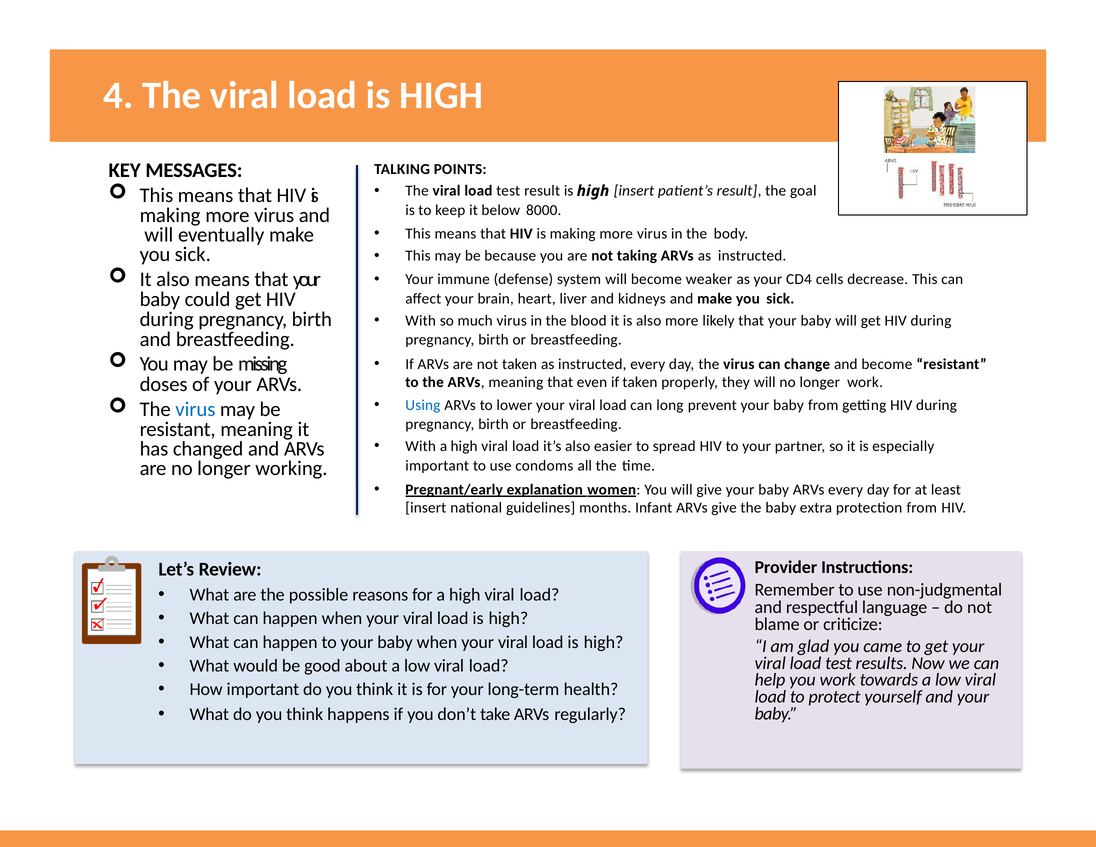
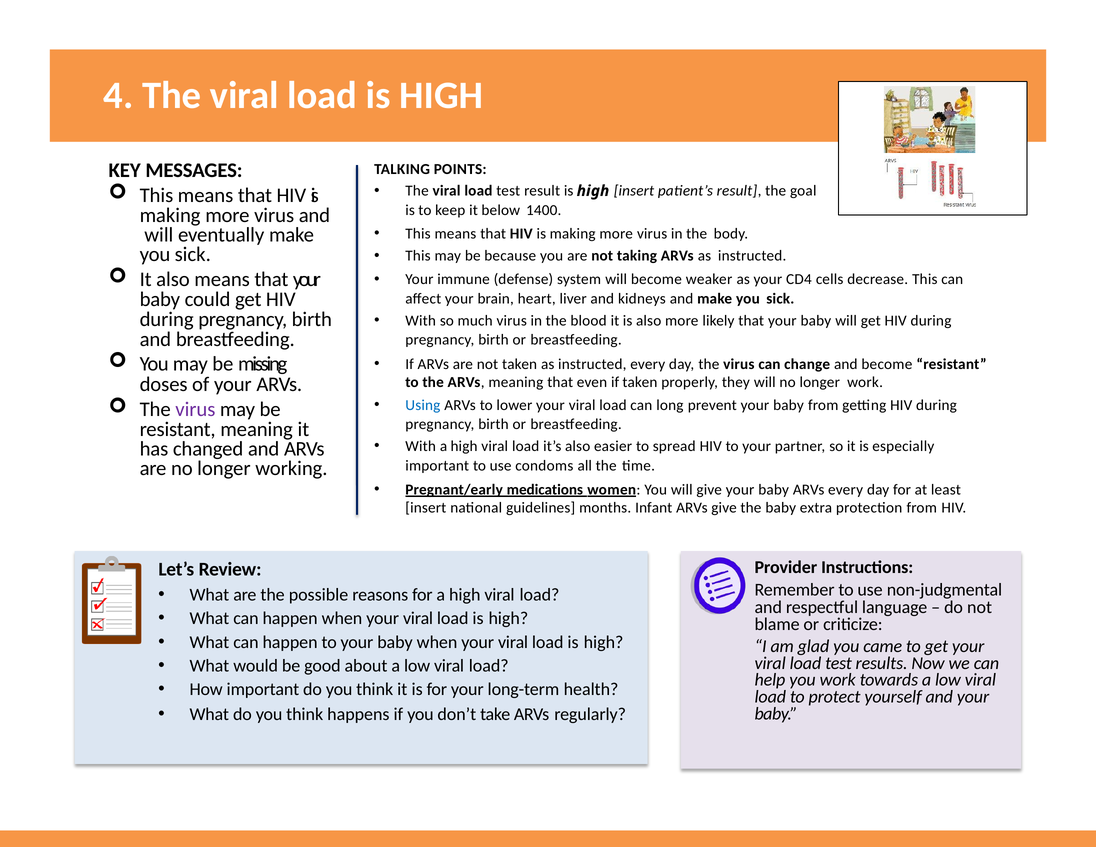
8000: 8000 -> 1400
virus at (195, 410) colour: blue -> purple
explanation: explanation -> medications
